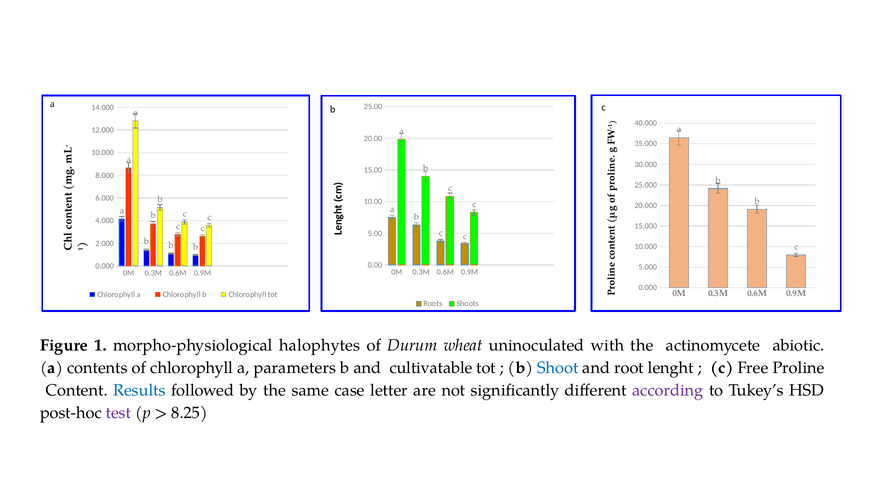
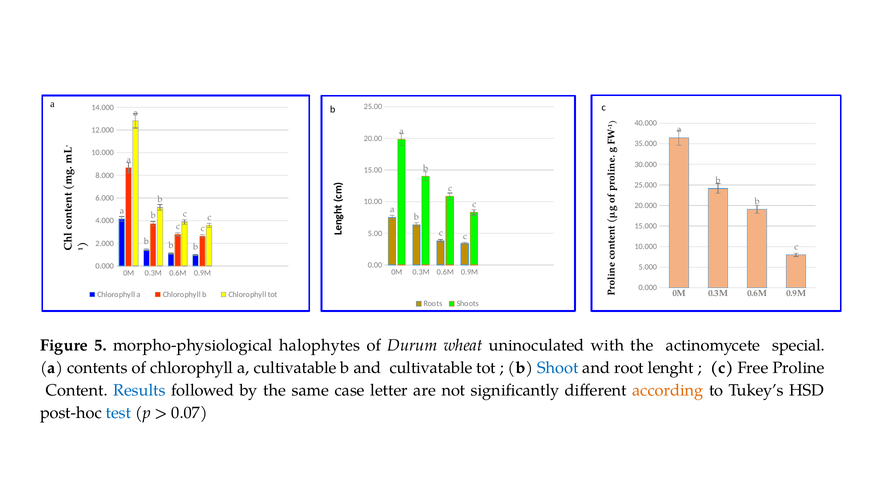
Figure 1: 1 -> 5
abiotic: abiotic -> special
a parameters: parameters -> cultivatable
according colour: purple -> orange
test colour: purple -> blue
8.25: 8.25 -> 0.07
